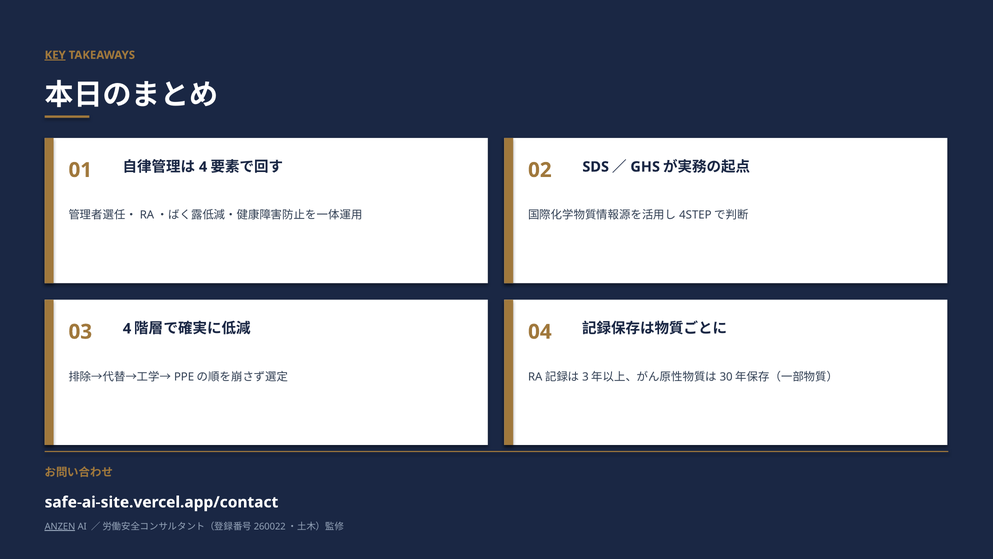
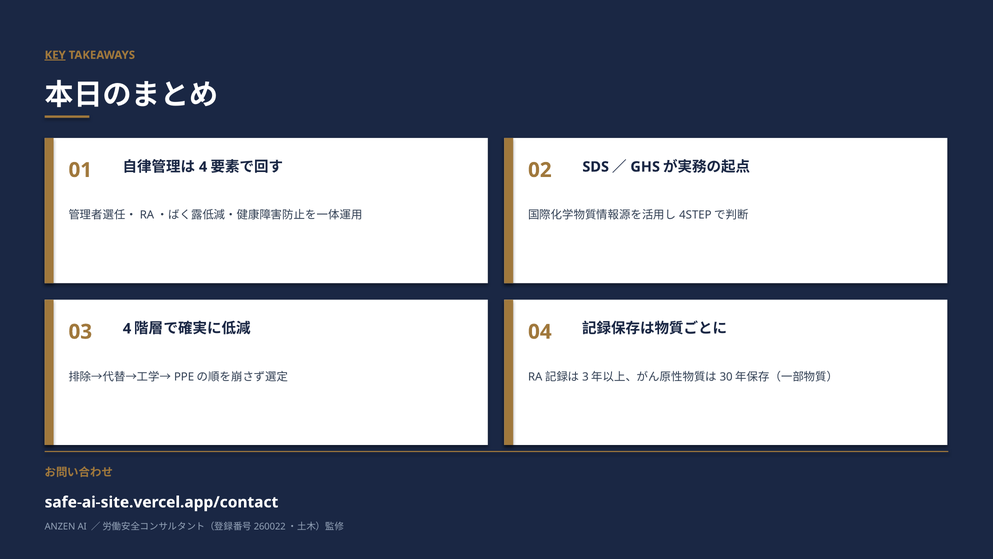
ANZEN underline: present -> none
